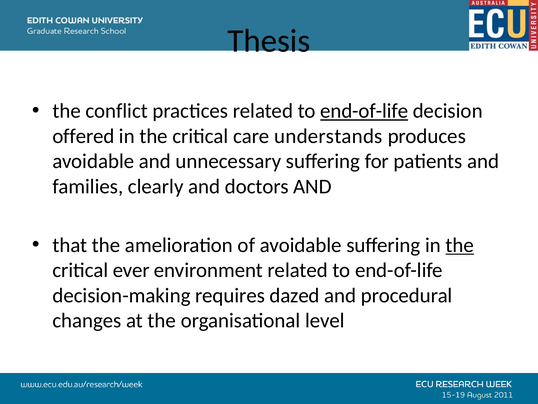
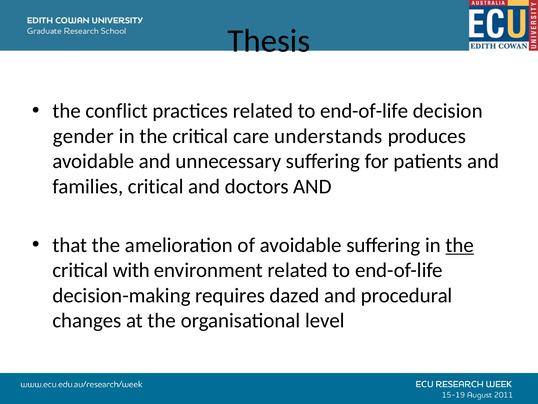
end-of-life at (364, 111) underline: present -> none
offered: offered -> gender
families clearly: clearly -> critical
ever: ever -> with
